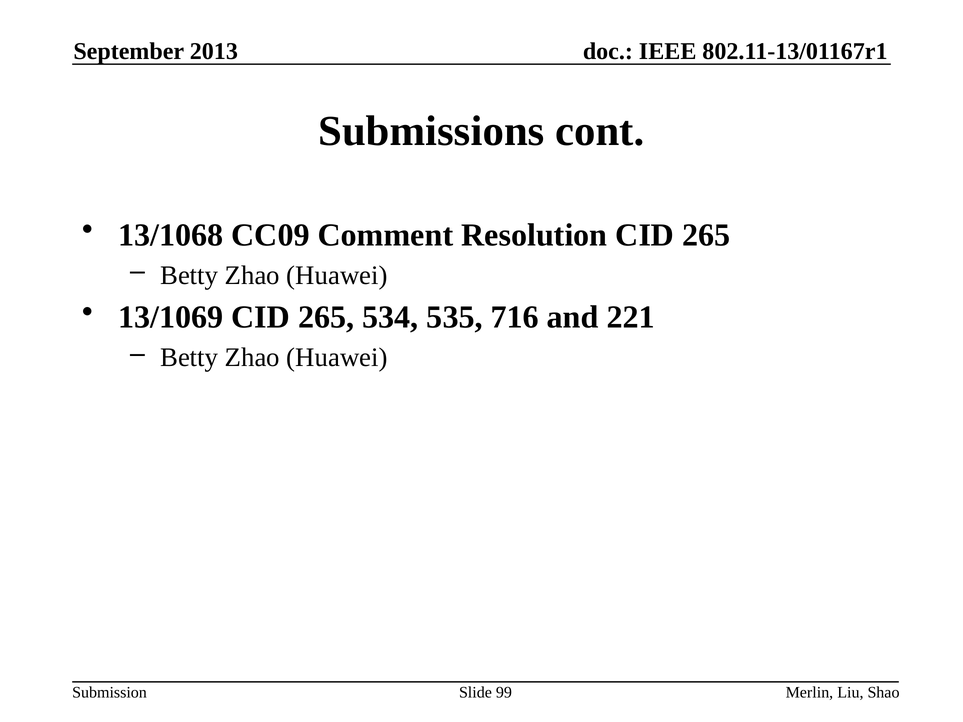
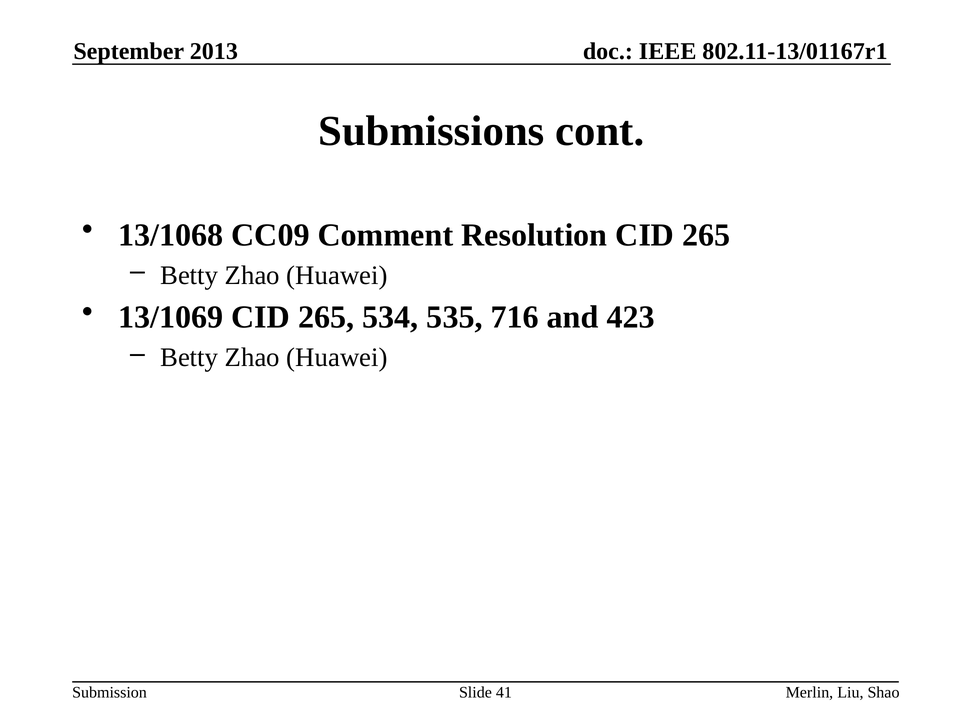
221: 221 -> 423
99: 99 -> 41
